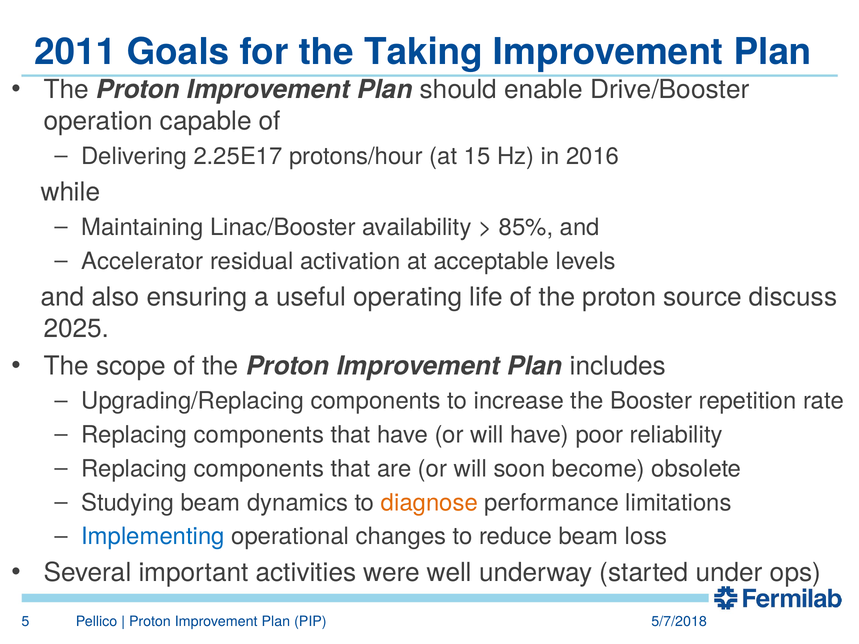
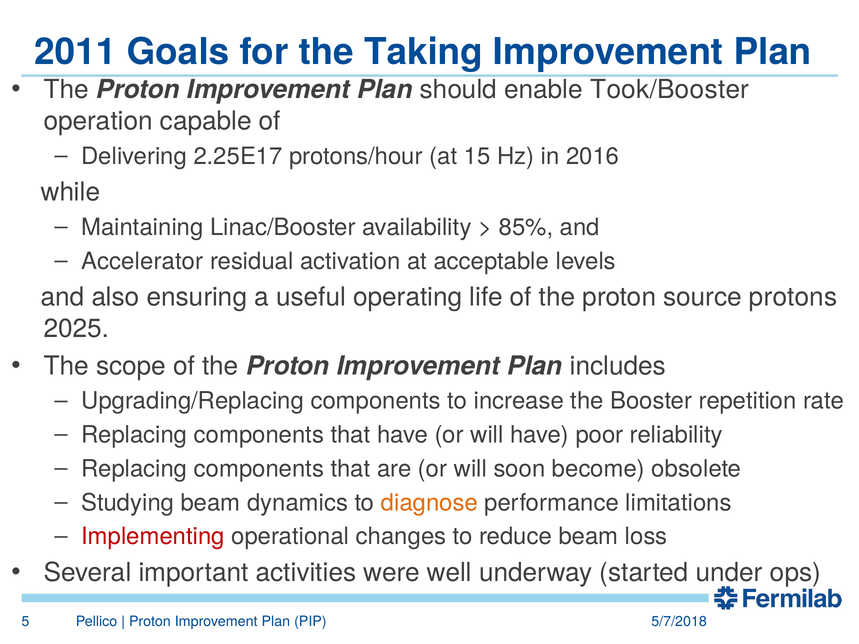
Drive/Booster: Drive/Booster -> Took/Booster
discuss: discuss -> protons
Implementing colour: blue -> red
